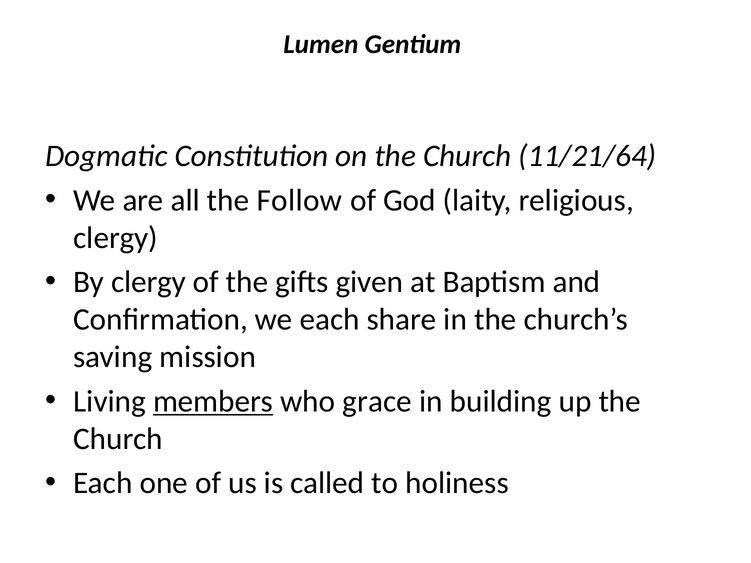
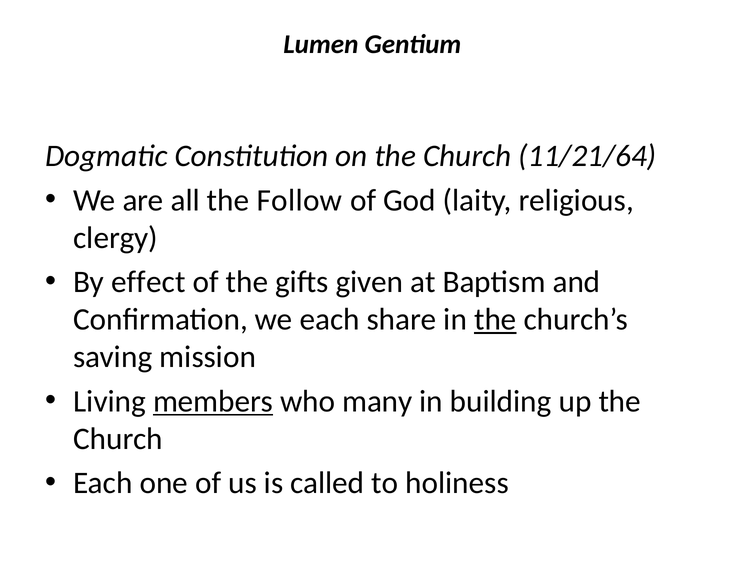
By clergy: clergy -> effect
the at (495, 320) underline: none -> present
grace: grace -> many
